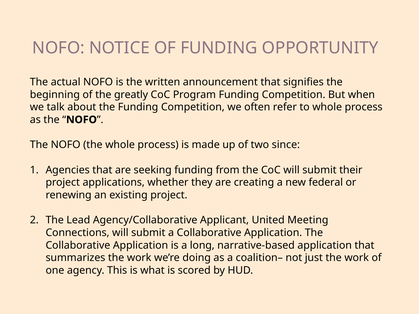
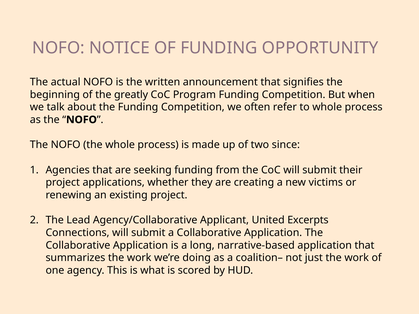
federal: federal -> victims
Meeting: Meeting -> Excerpts
